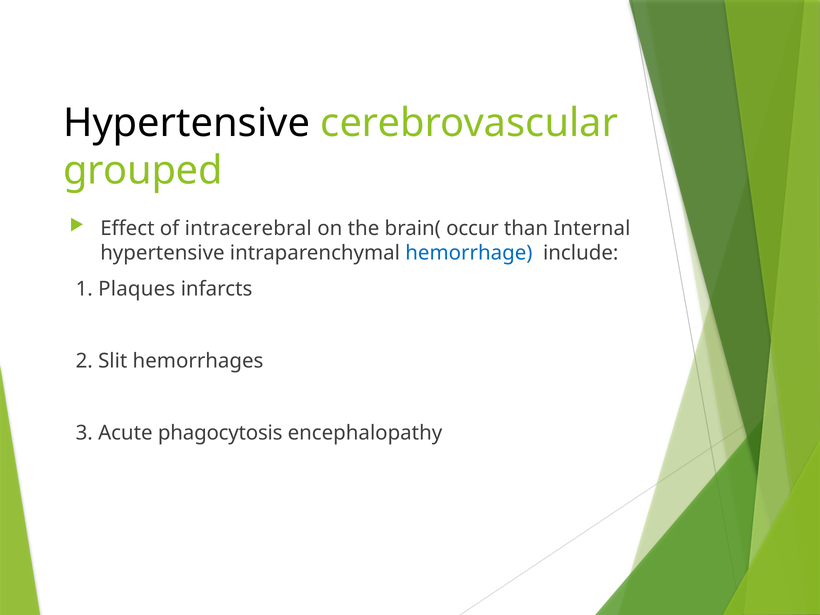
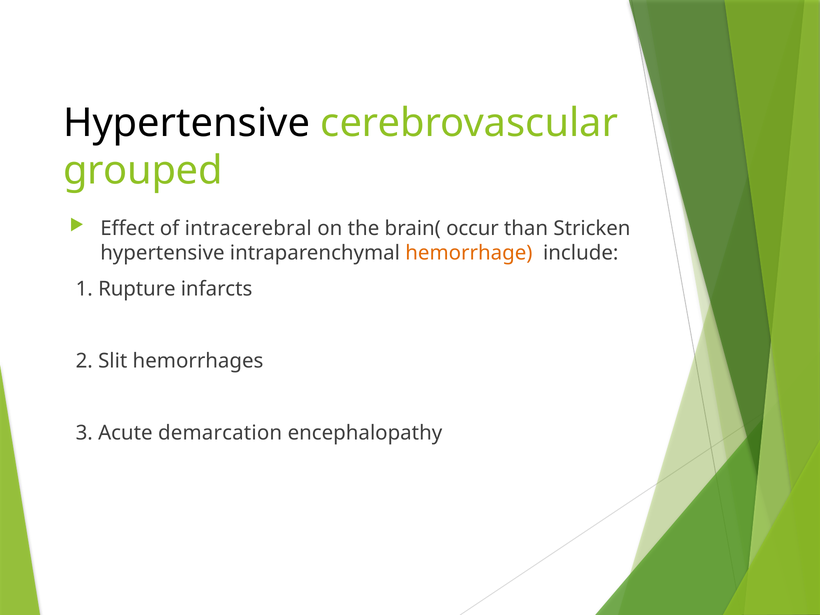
Internal: Internal -> Stricken
hemorrhage colour: blue -> orange
Plaques: Plaques -> Rupture
phagocytosis: phagocytosis -> demarcation
